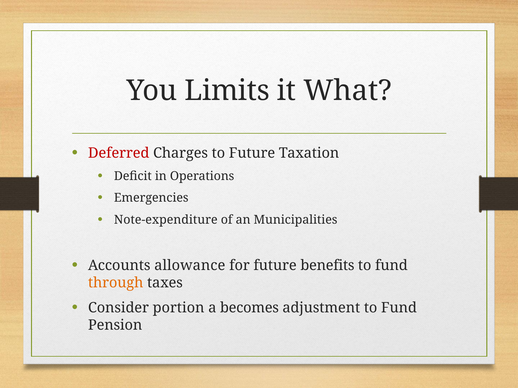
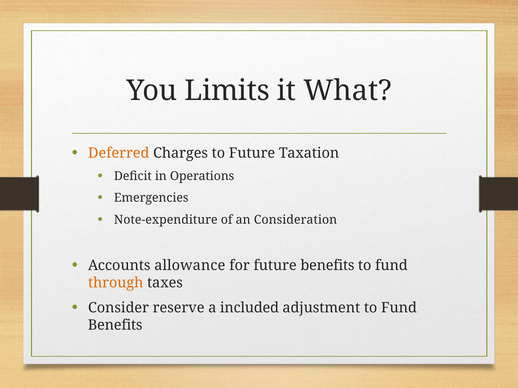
Deferred colour: red -> orange
Municipalities: Municipalities -> Consideration
portion: portion -> reserve
becomes: becomes -> included
Pension at (115, 325): Pension -> Benefits
